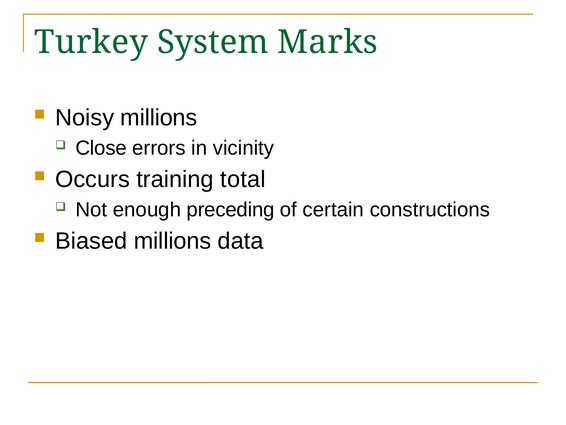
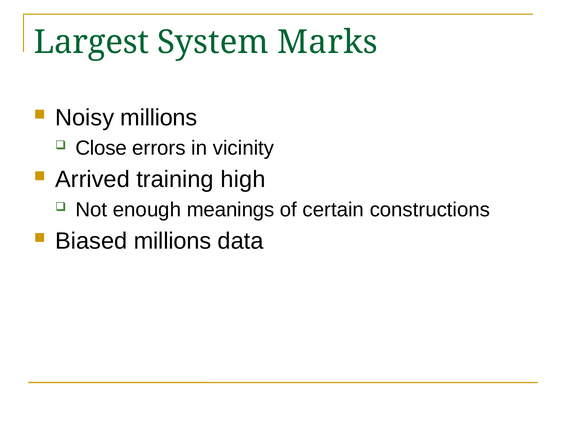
Turkey: Turkey -> Largest
Occurs: Occurs -> Arrived
total: total -> high
preceding: preceding -> meanings
